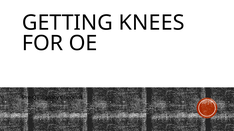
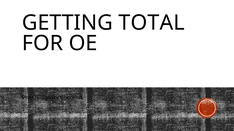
KNEES: KNEES -> TOTAL
